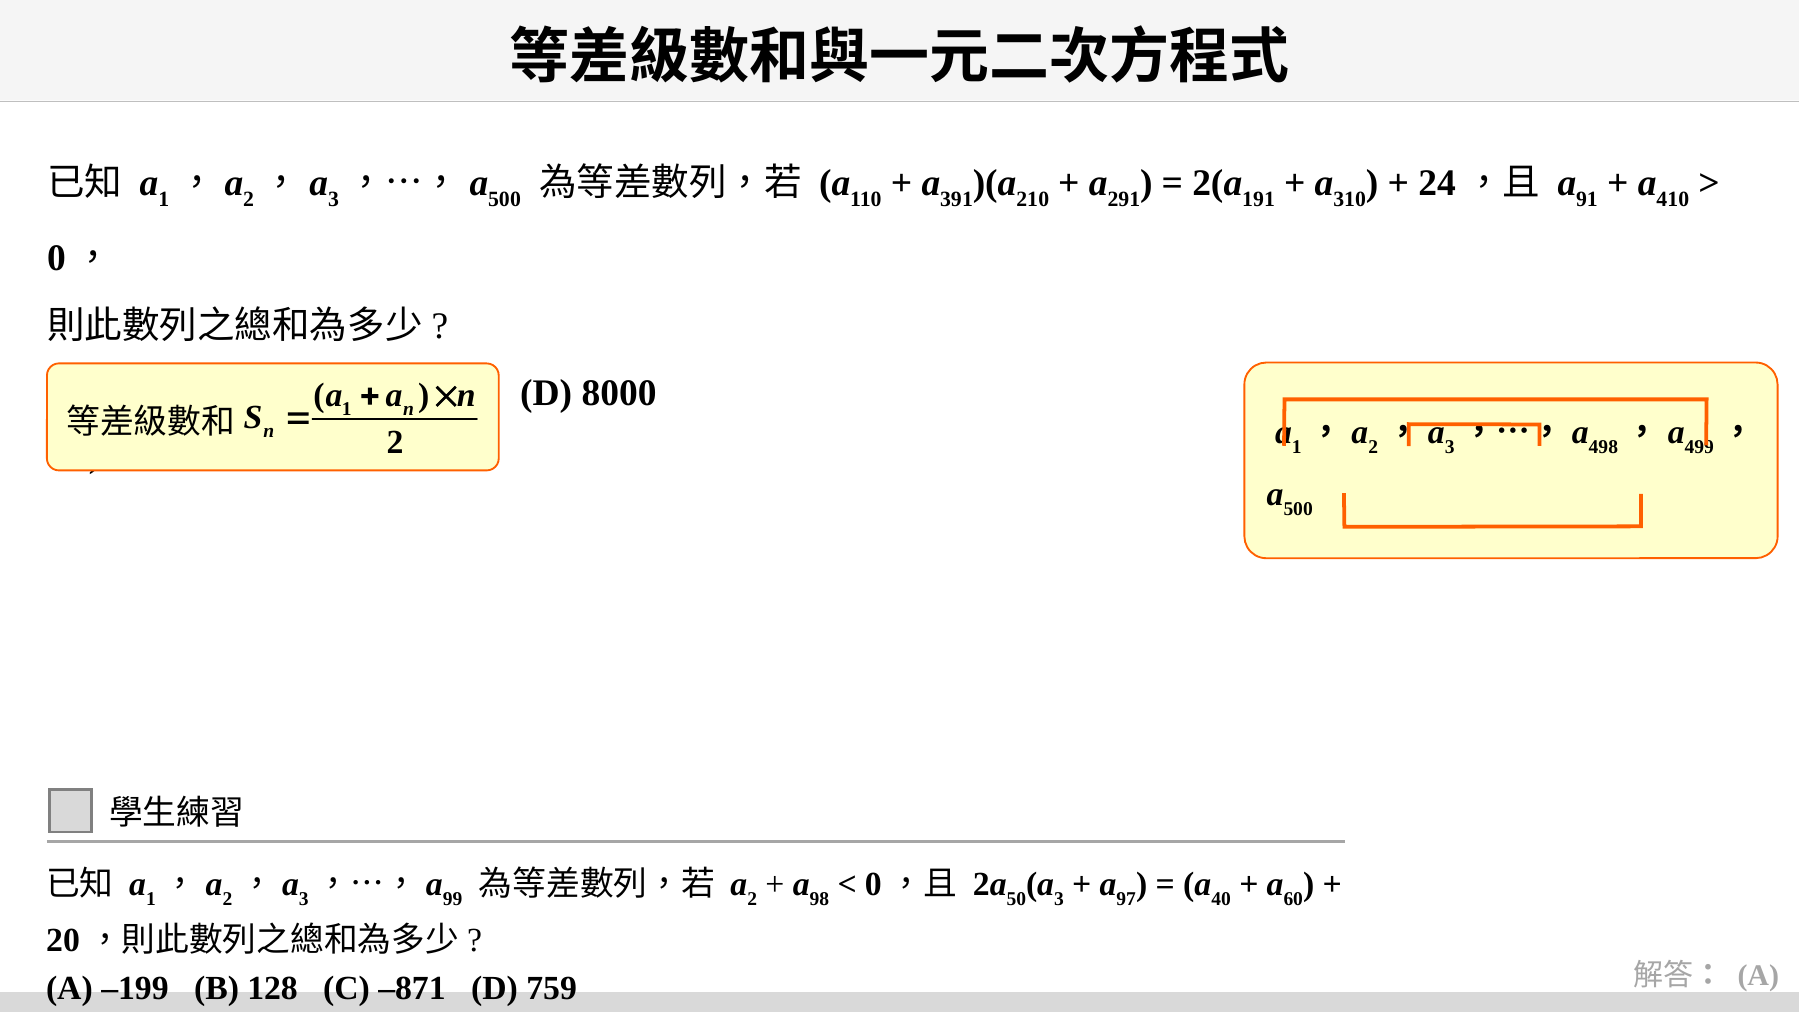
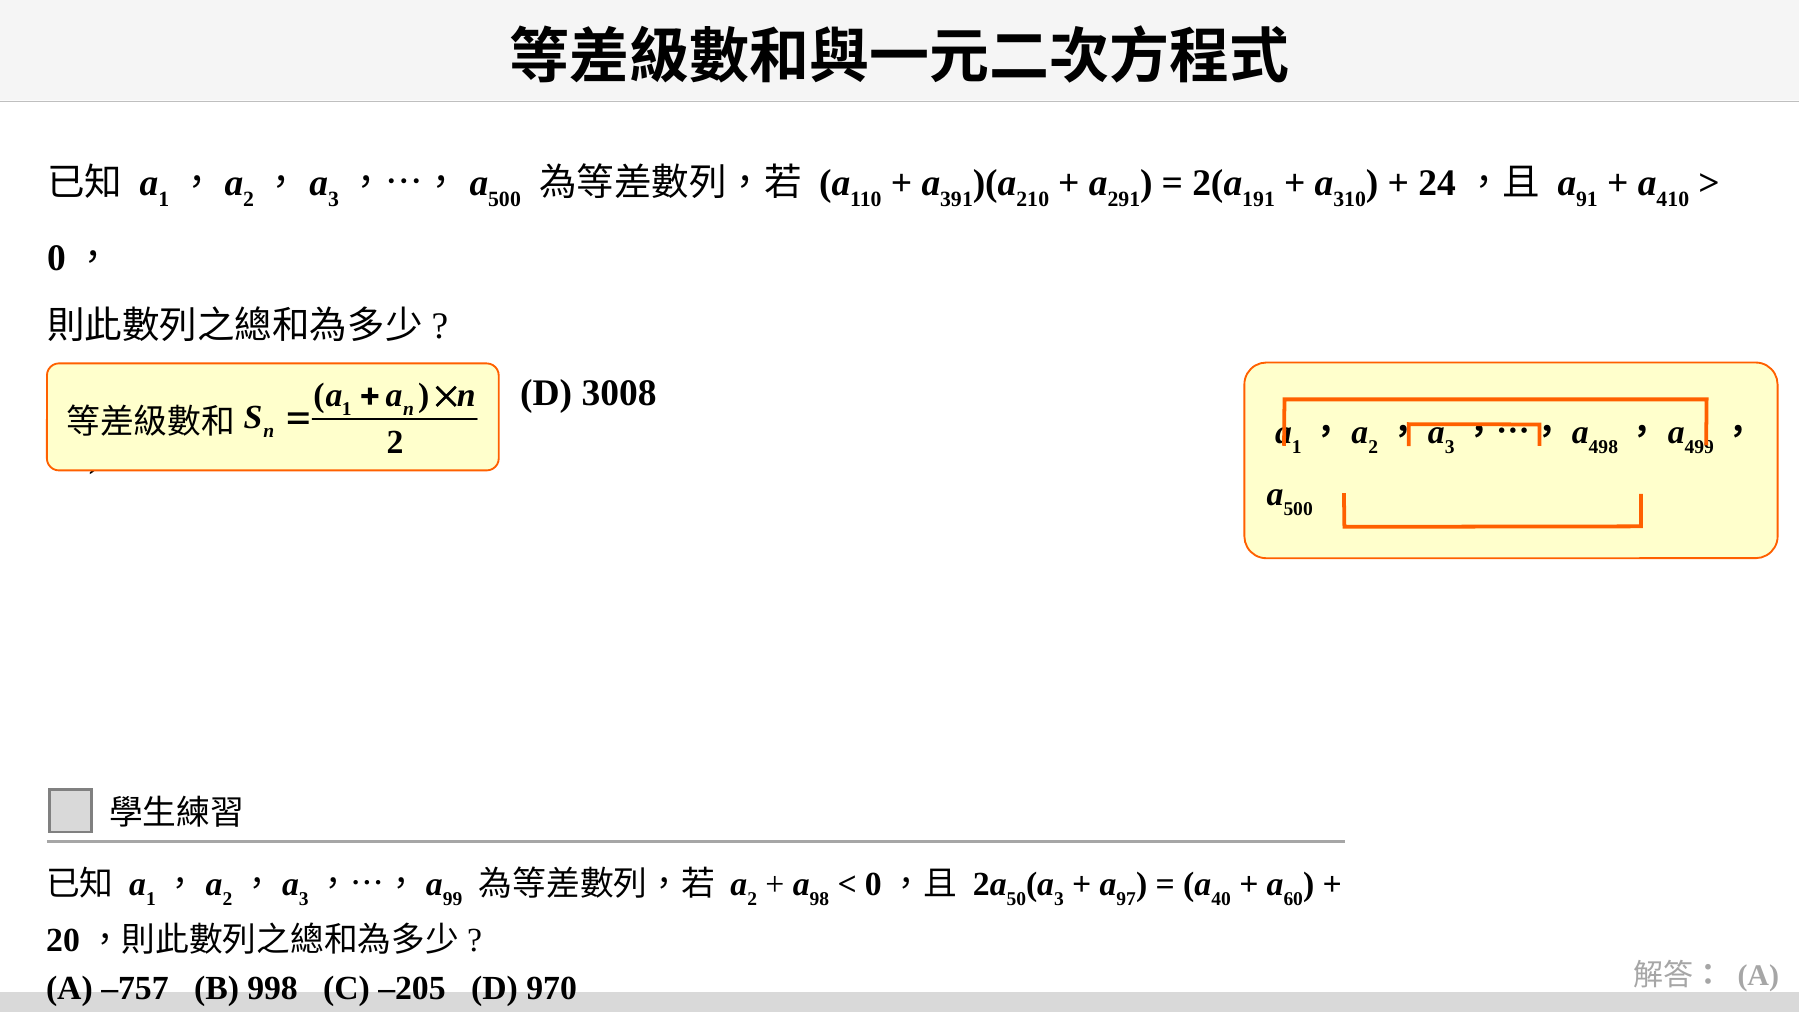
8000: 8000 -> 3008
–199: –199 -> –757
128: 128 -> 998
–871: –871 -> –205
759: 759 -> 970
